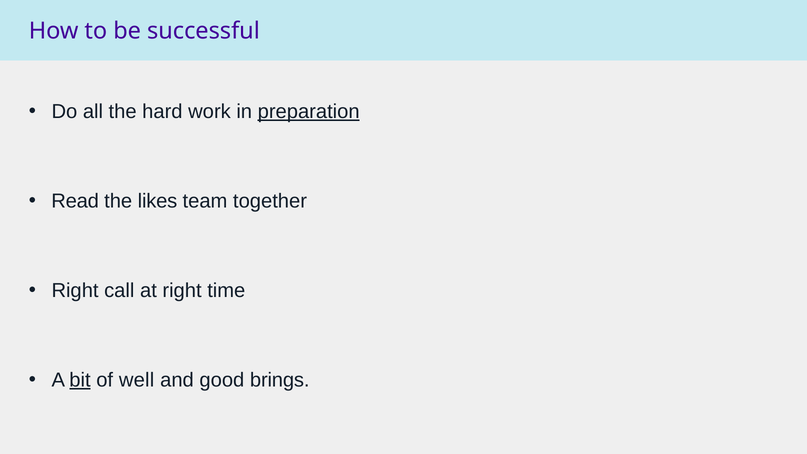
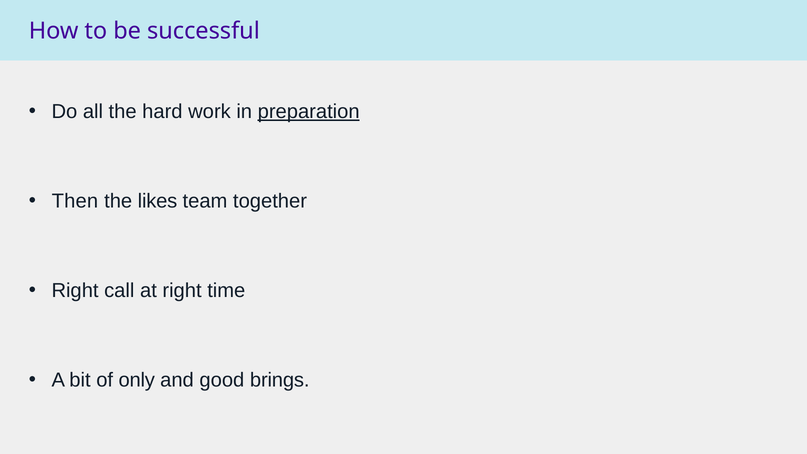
Read: Read -> Then
bit underline: present -> none
well: well -> only
